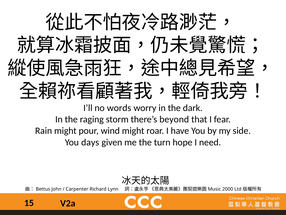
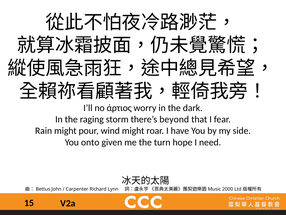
words: words -> άρτιος
days: days -> onto
